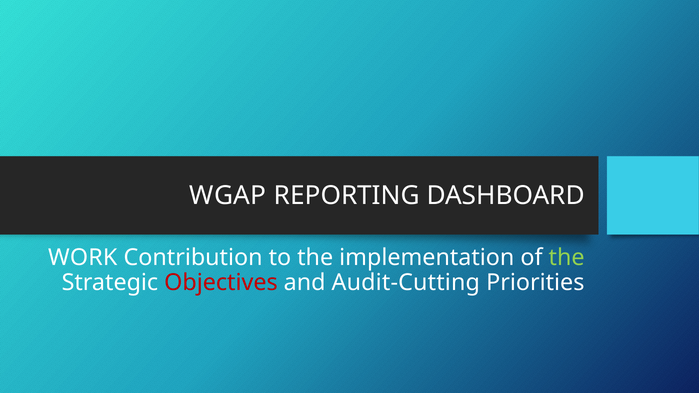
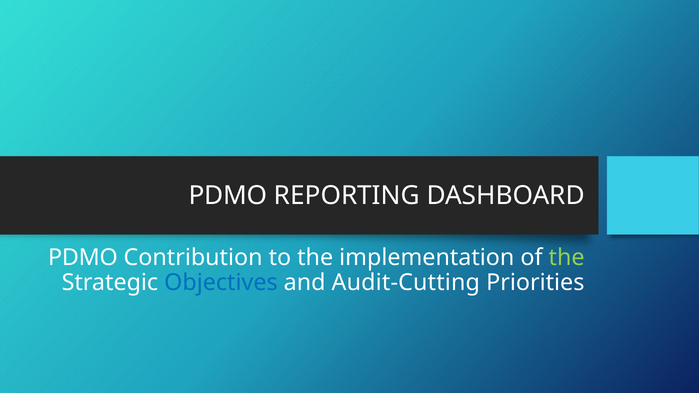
WGAP at (228, 196): WGAP -> PDMO
WORK at (83, 258): WORK -> PDMO
Objectives colour: red -> blue
